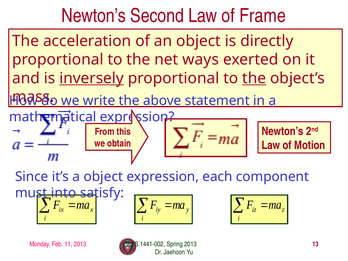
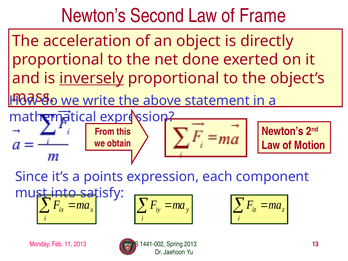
ways: ways -> done
the at (254, 78) underline: present -> none
a object: object -> points
